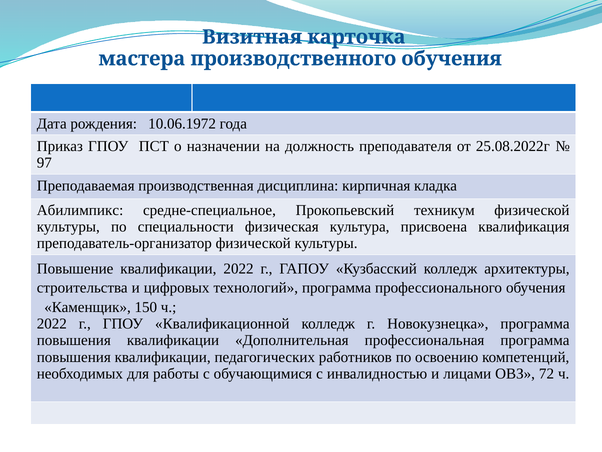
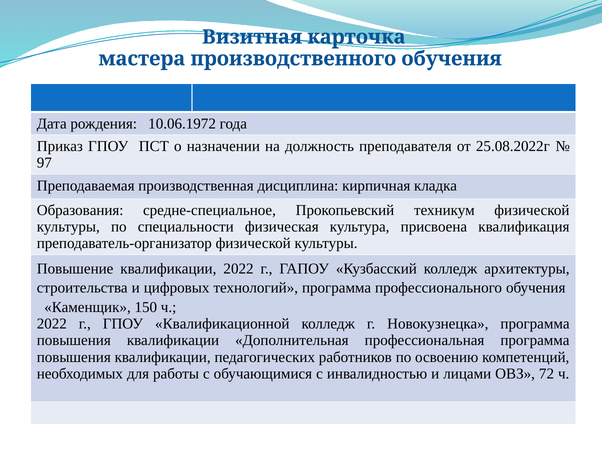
Абилимпикс: Абилимпикс -> Образования
